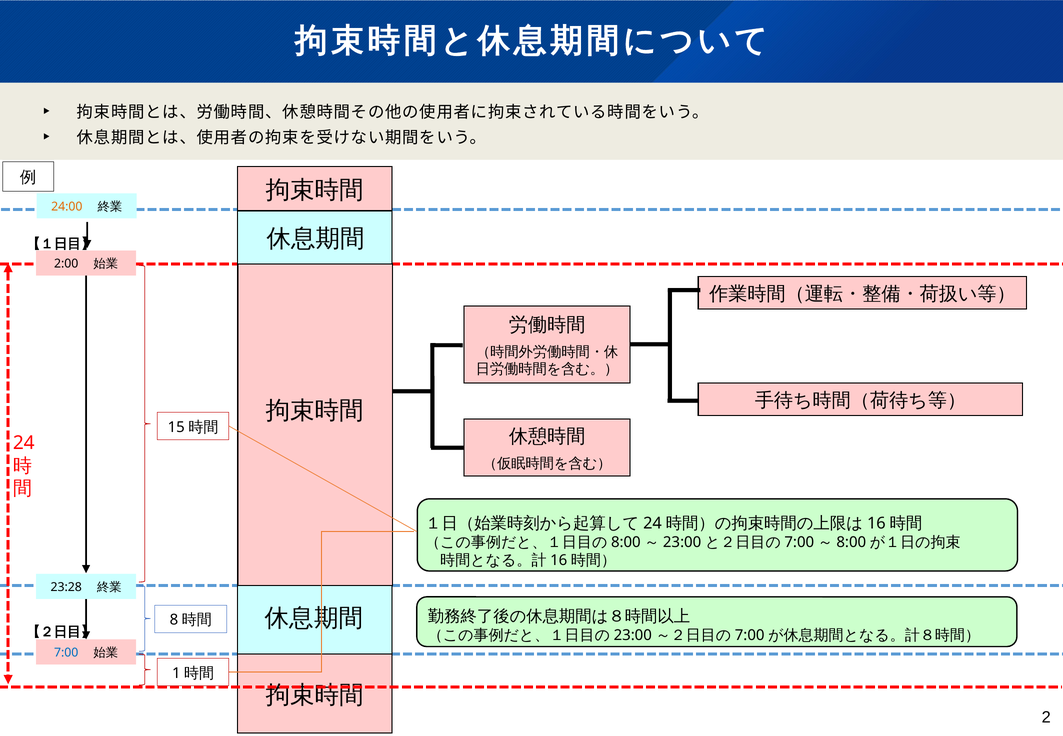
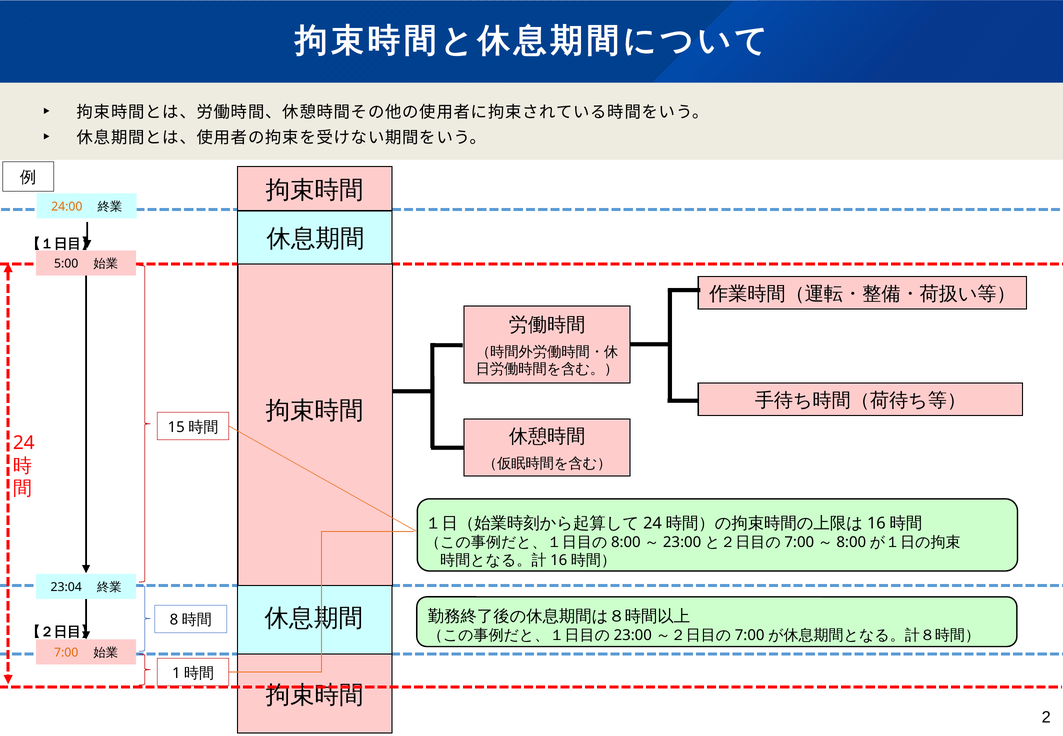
2:00: 2:00 -> 5:00
23:28: 23:28 -> 23:04
7:00 colour: blue -> orange
